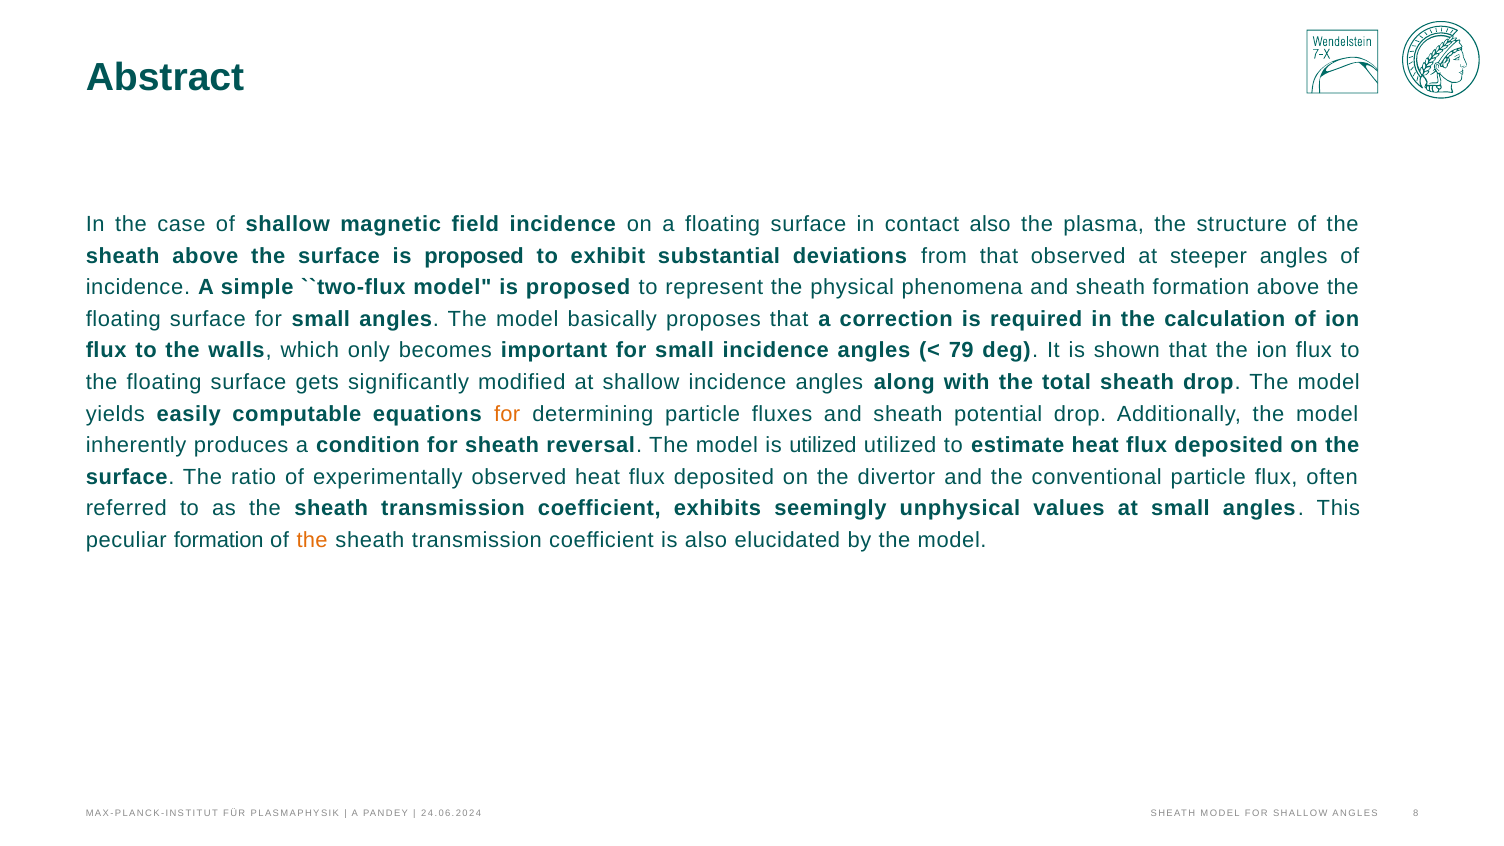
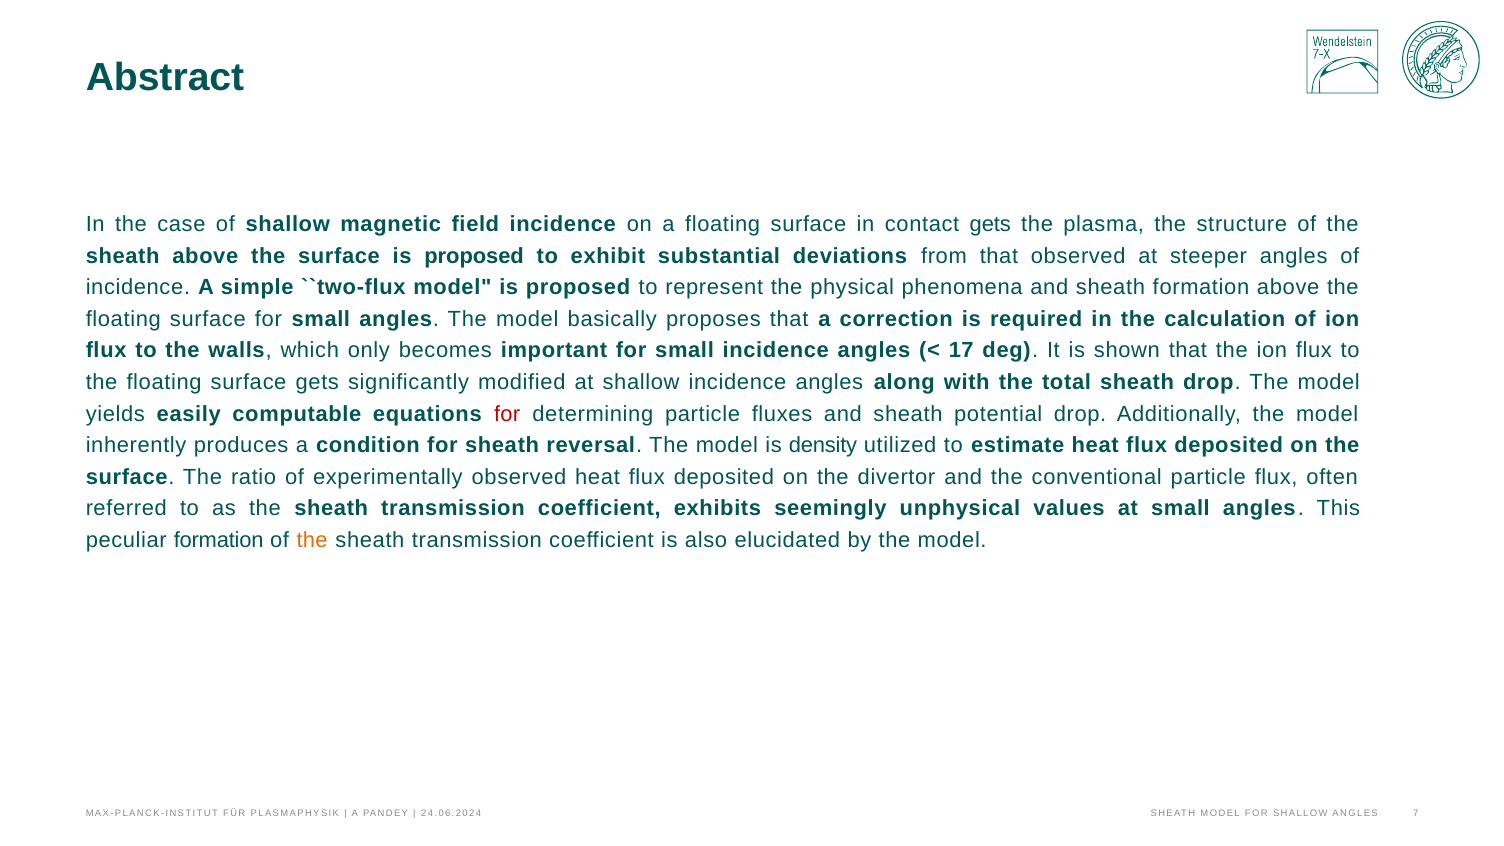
contact also: also -> gets
79: 79 -> 17
for at (507, 414) colour: orange -> red
is utilized: utilized -> density
8: 8 -> 7
